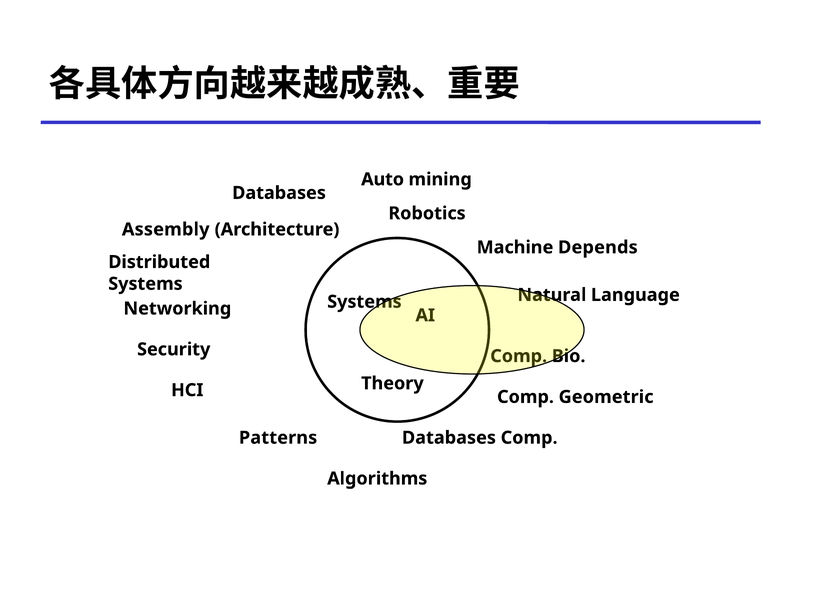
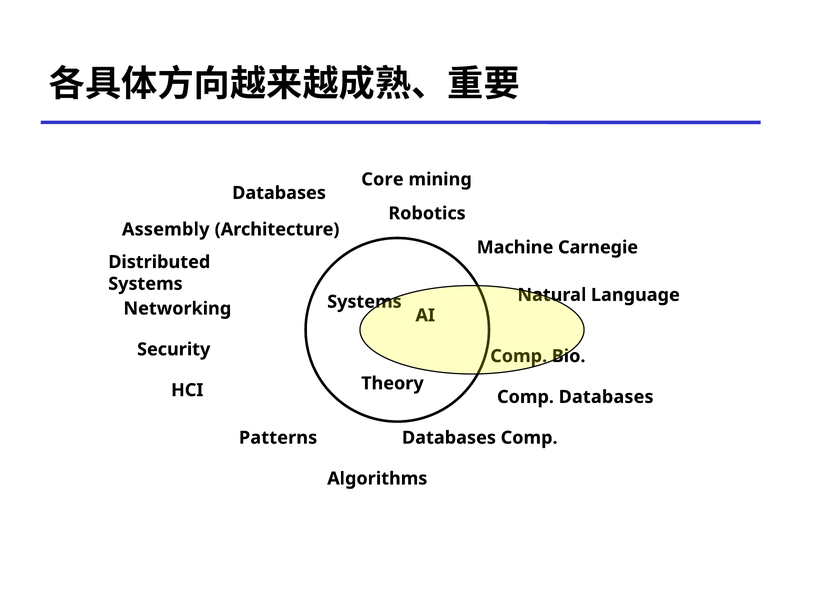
Auto: Auto -> Core
Depends: Depends -> Carnegie
Comp Geometric: Geometric -> Databases
